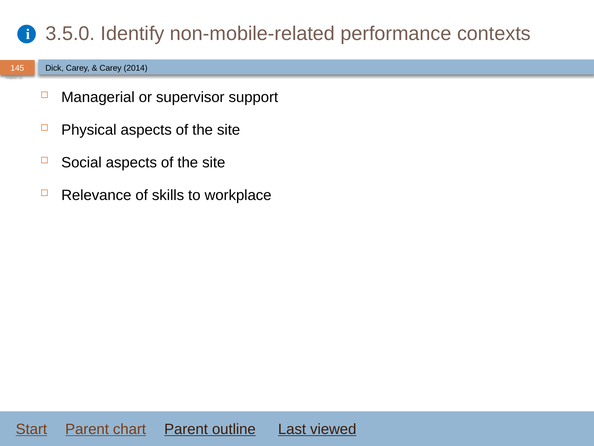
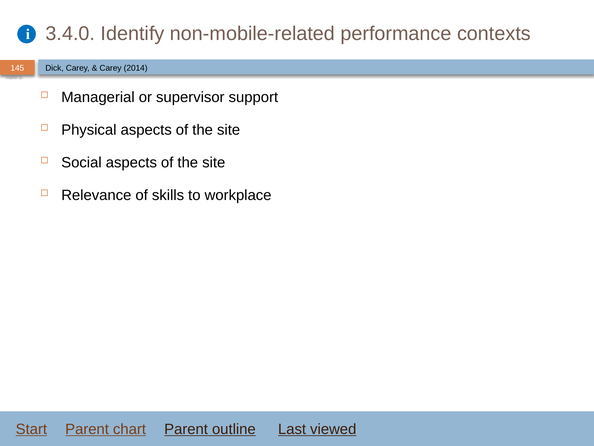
3.5.0: 3.5.0 -> 3.4.0
